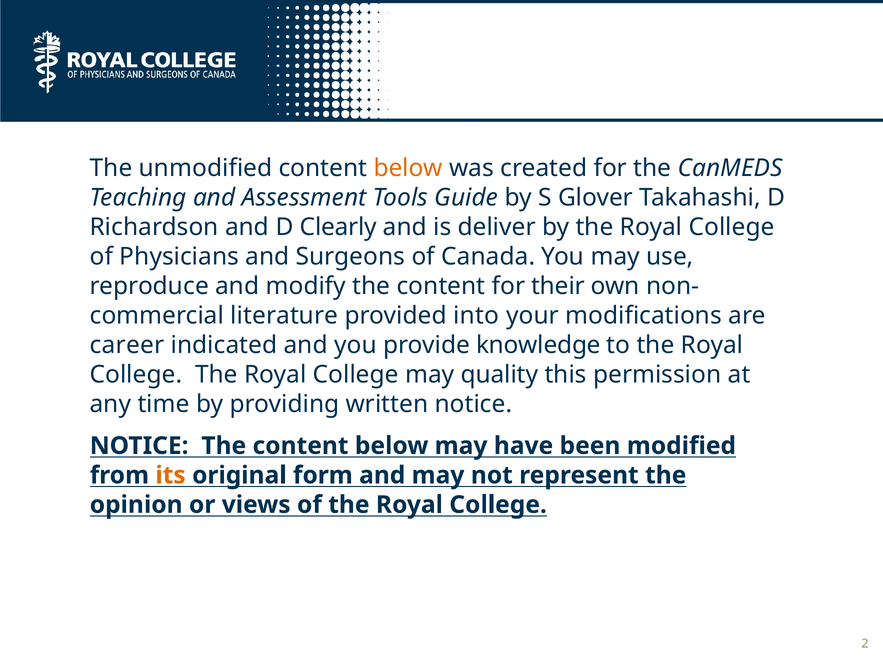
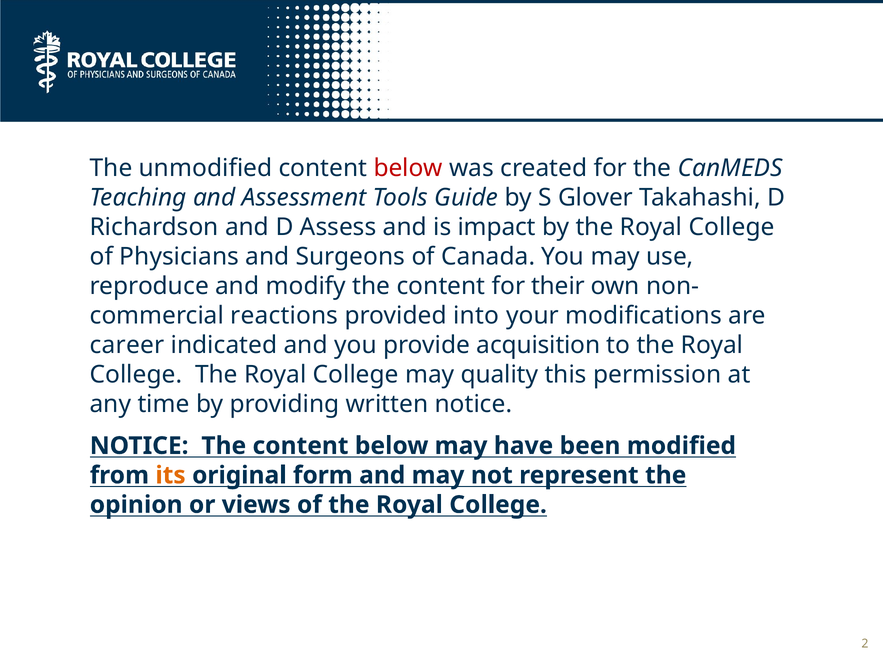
below at (408, 168) colour: orange -> red
Clearly: Clearly -> Assess
deliver: deliver -> impact
literature: literature -> reactions
knowledge: knowledge -> acquisition
